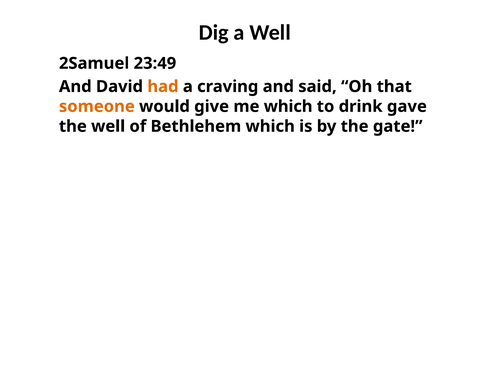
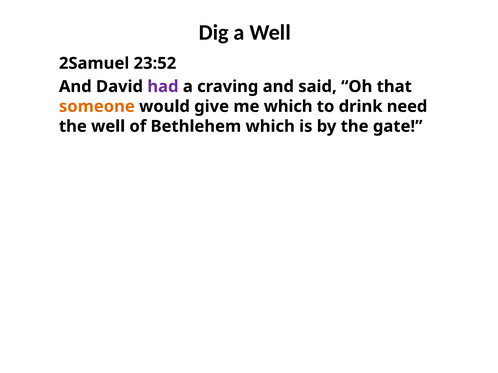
23:49: 23:49 -> 23:52
had colour: orange -> purple
gave: gave -> need
